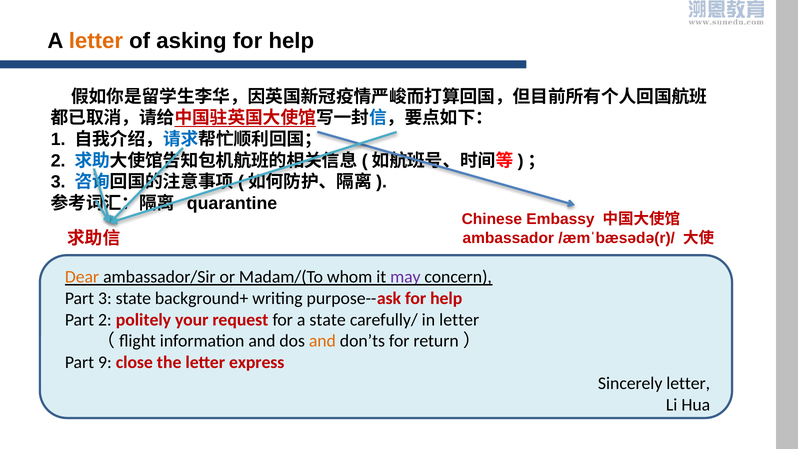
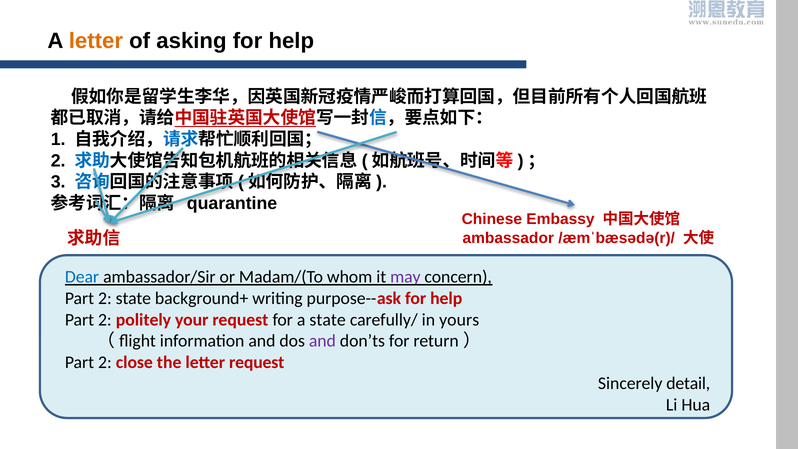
Dear colour: orange -> blue
3 at (105, 298): 3 -> 2
in letter: letter -> yours
and at (322, 341) colour: orange -> purple
9 at (105, 362): 9 -> 2
letter express: express -> request
Sincerely letter: letter -> detail
